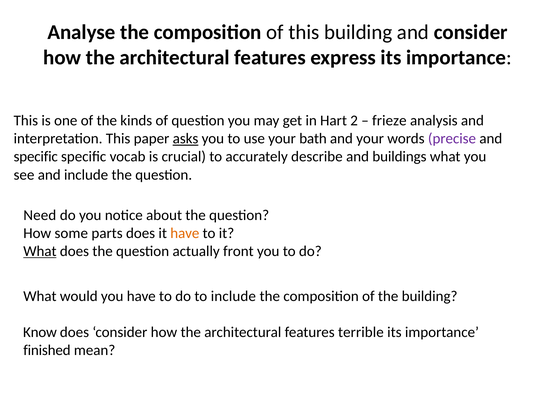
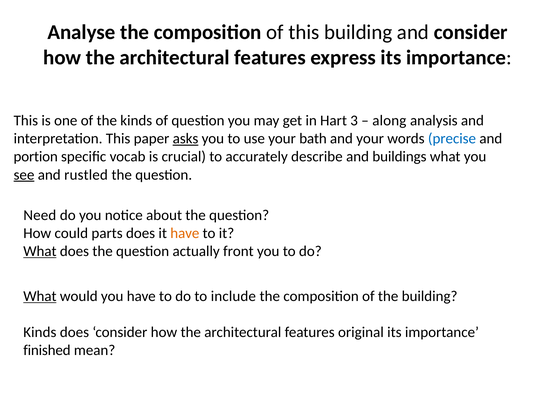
2: 2 -> 3
frieze: frieze -> along
precise colour: purple -> blue
specific at (36, 156): specific -> portion
see underline: none -> present
and include: include -> rustled
some: some -> could
What at (40, 296) underline: none -> present
Know at (40, 332): Know -> Kinds
terrible: terrible -> original
